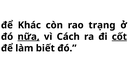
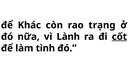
nữa underline: present -> none
Cách: Cách -> Lành
biết: biết -> tình
